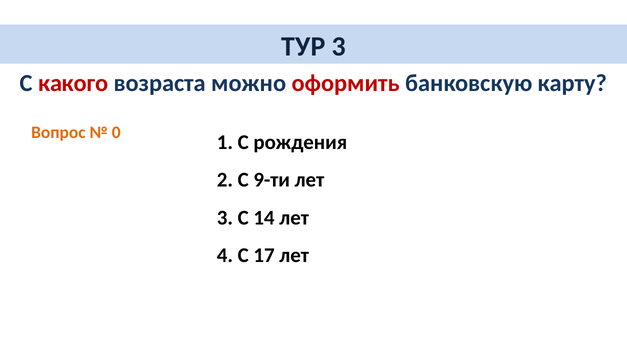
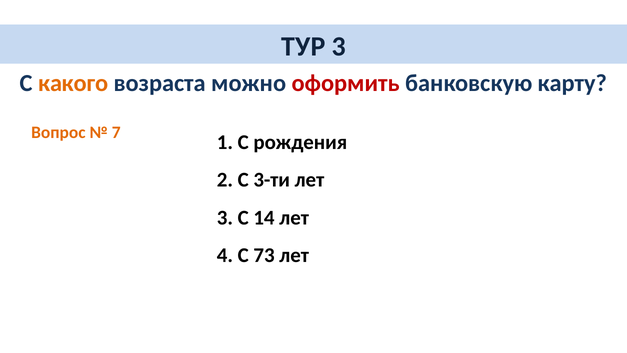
какого colour: red -> orange
0: 0 -> 7
9-ти: 9-ти -> 3-ти
17: 17 -> 73
